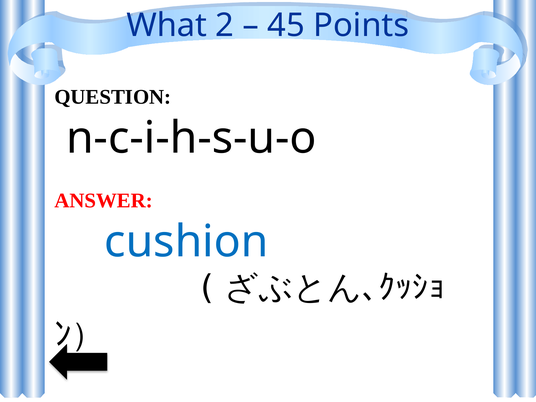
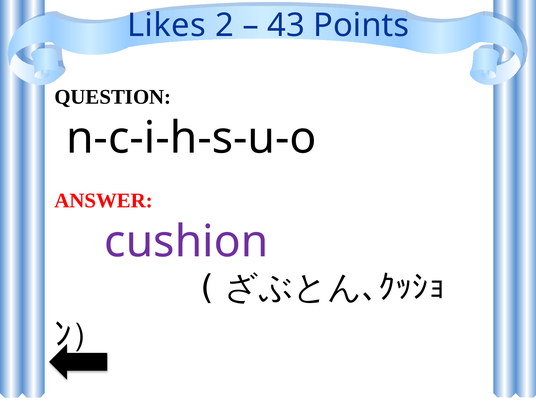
What: What -> Likes
45: 45 -> 43
cushion colour: blue -> purple
